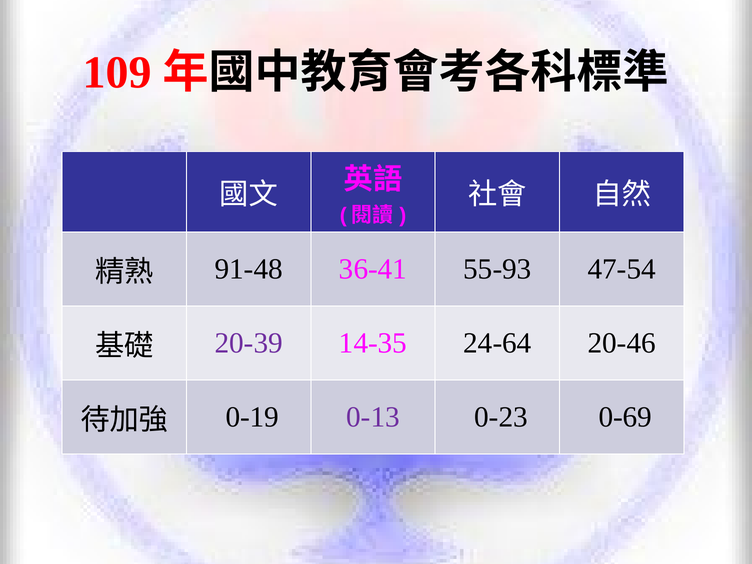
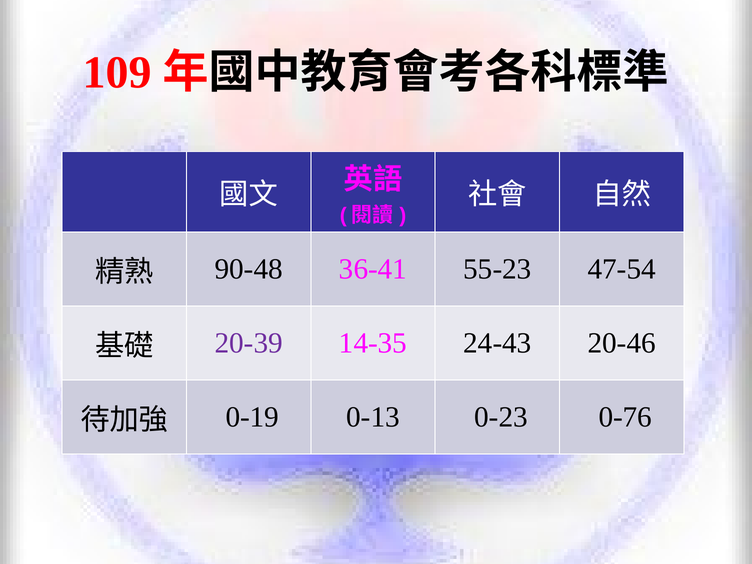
91-48: 91-48 -> 90-48
55-93: 55-93 -> 55-23
24-64: 24-64 -> 24-43
0-13 colour: purple -> black
0-69: 0-69 -> 0-76
